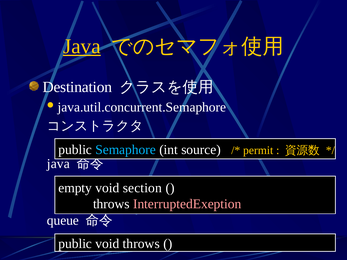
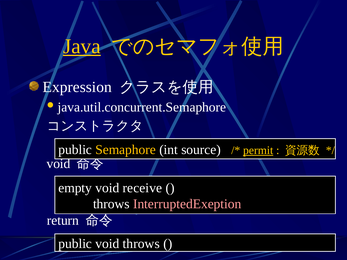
Destination: Destination -> Expression
Semaphore colour: light blue -> yellow
permit underline: none -> present
java at (58, 164): java -> void
section: section -> receive
queue: queue -> return
